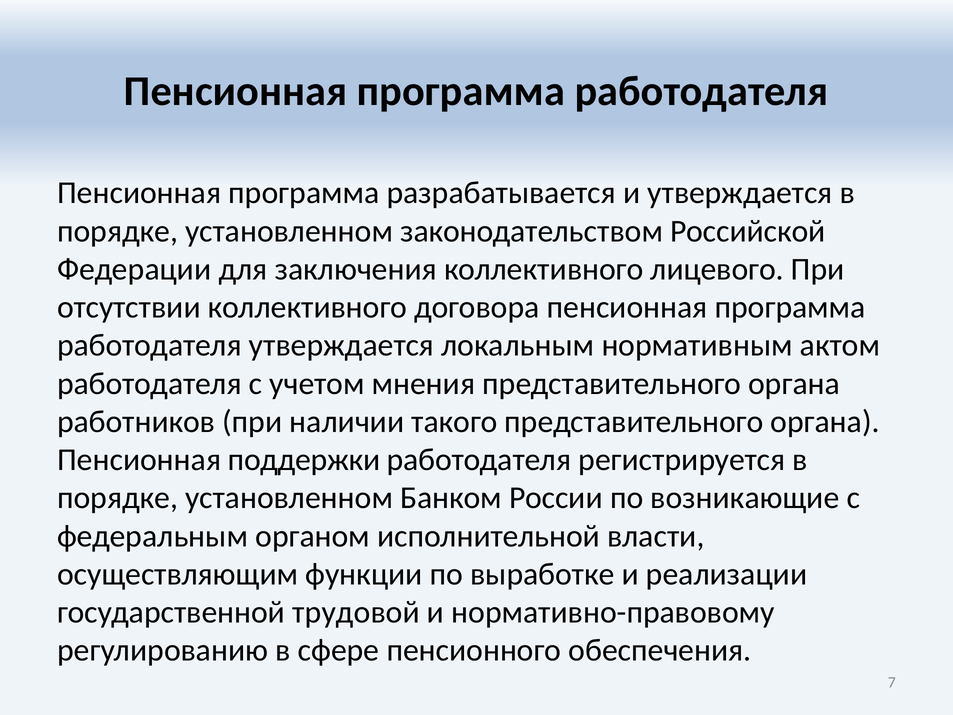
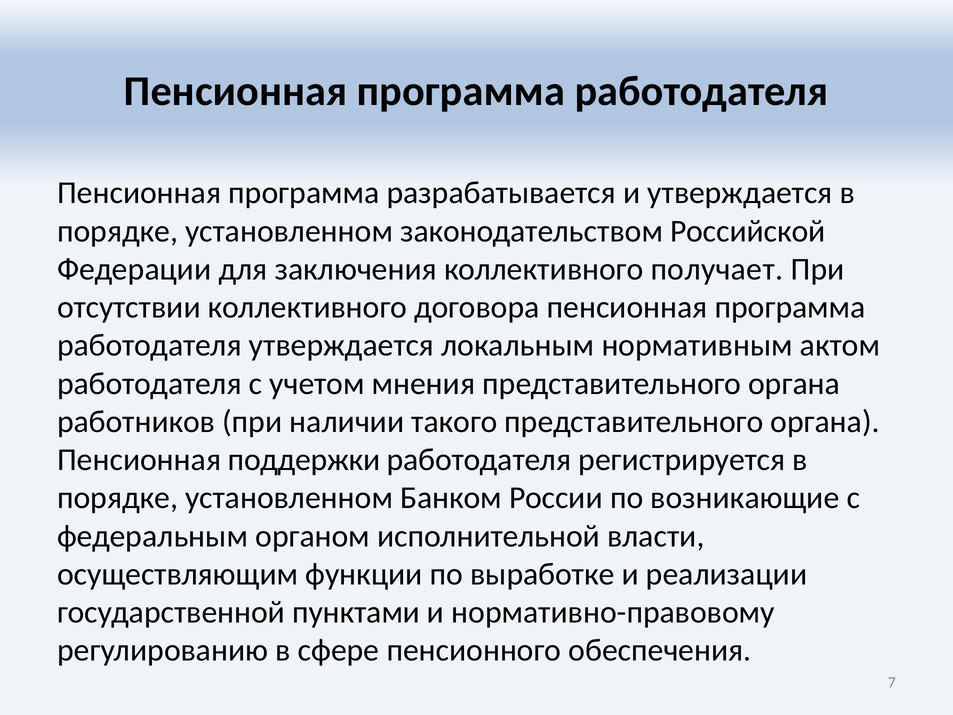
лицевого: лицевого -> получает
трудовой: трудовой -> пунктами
